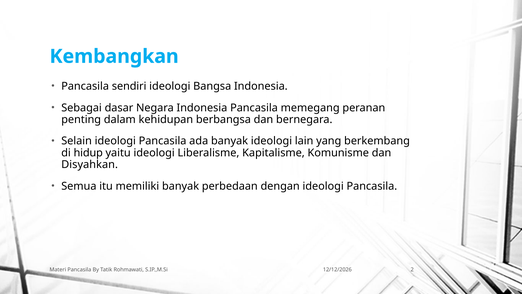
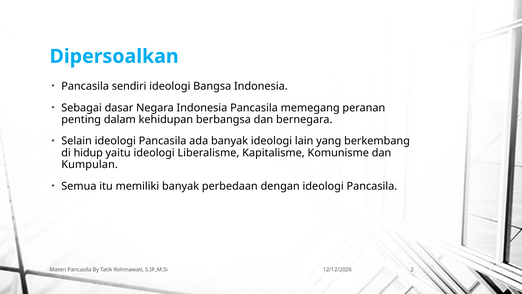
Kembangkan: Kembangkan -> Dipersoalkan
Disyahkan: Disyahkan -> Kumpulan
